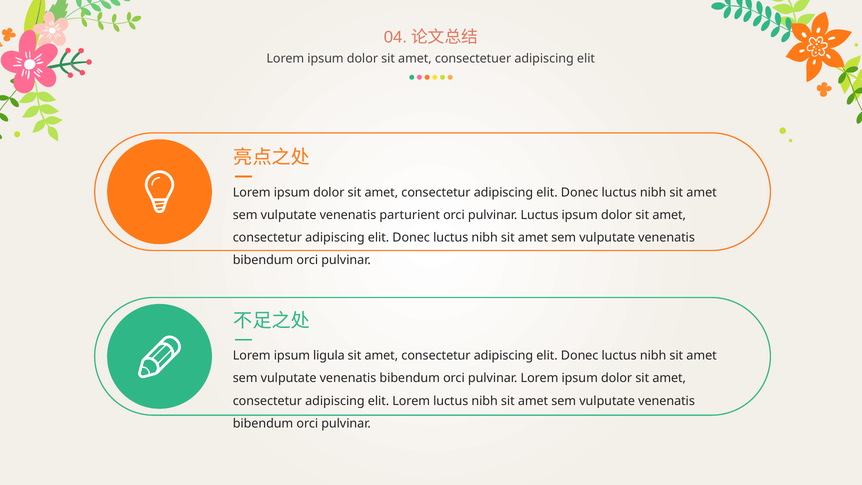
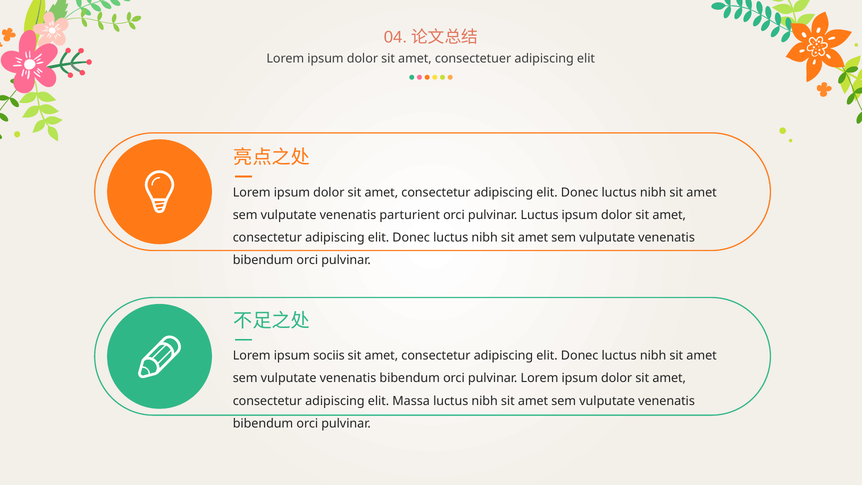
ligula: ligula -> sociis
elit Lorem: Lorem -> Massa
